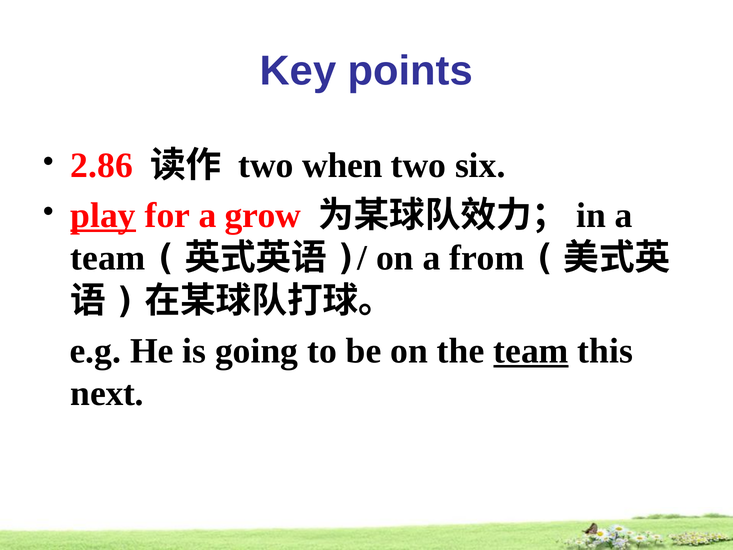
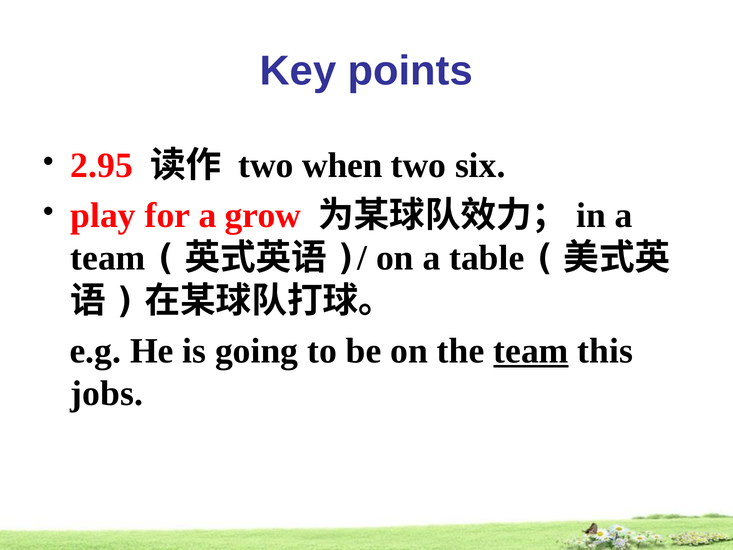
2.86: 2.86 -> 2.95
play underline: present -> none
from: from -> table
next: next -> jobs
